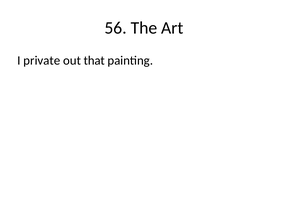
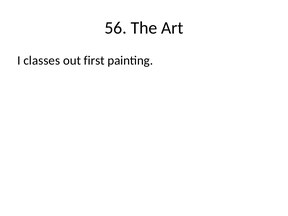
private: private -> classes
that: that -> first
